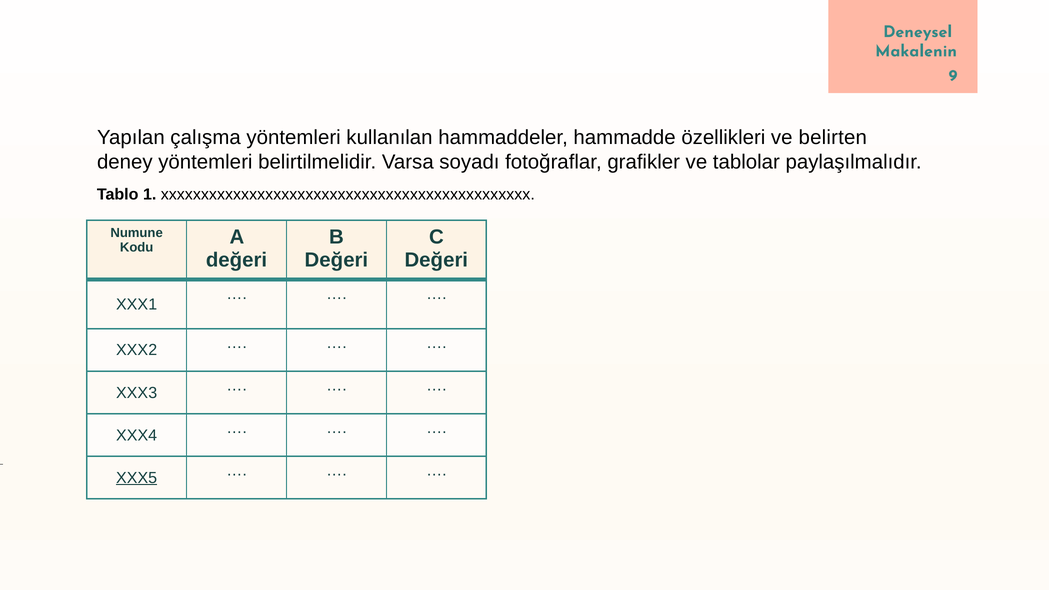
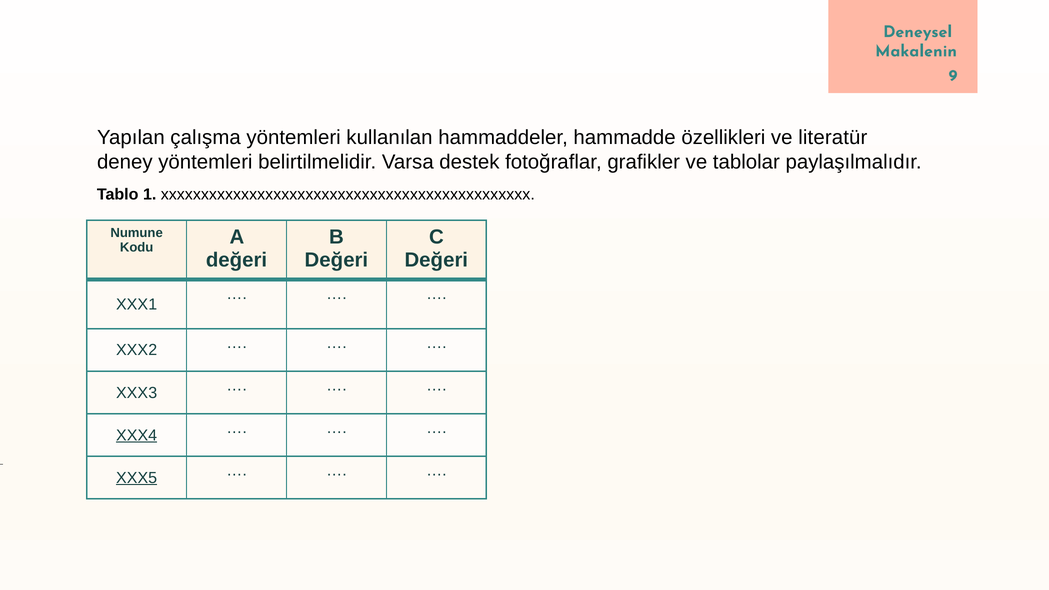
belirten: belirten -> literatür
soyadı: soyadı -> destek
XXX4 underline: none -> present
